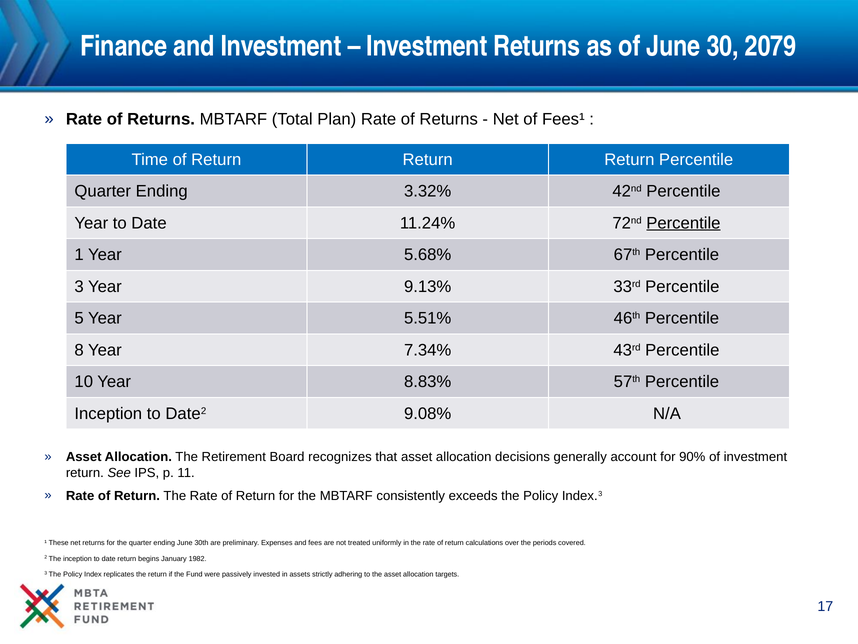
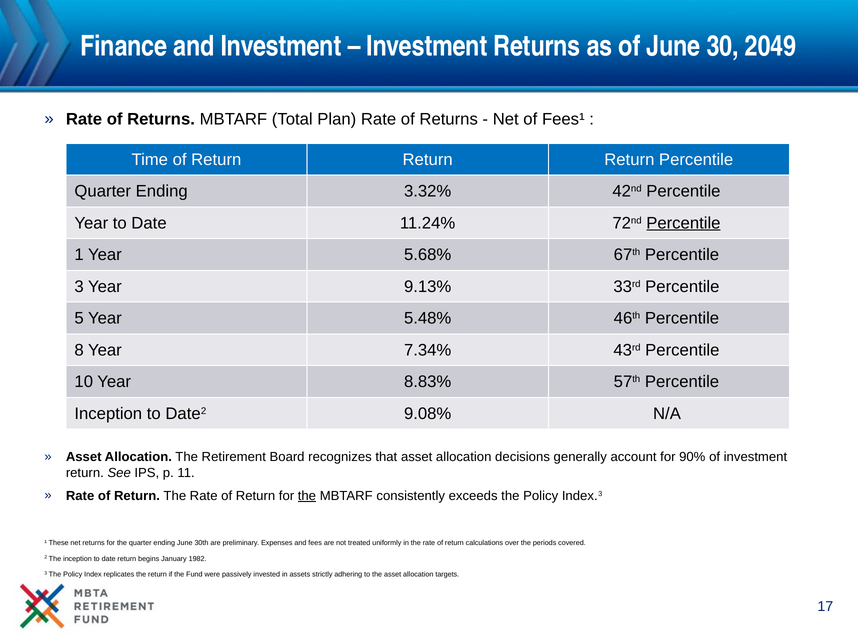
2079: 2079 -> 2049
5.51%: 5.51% -> 5.48%
the at (307, 495) underline: none -> present
